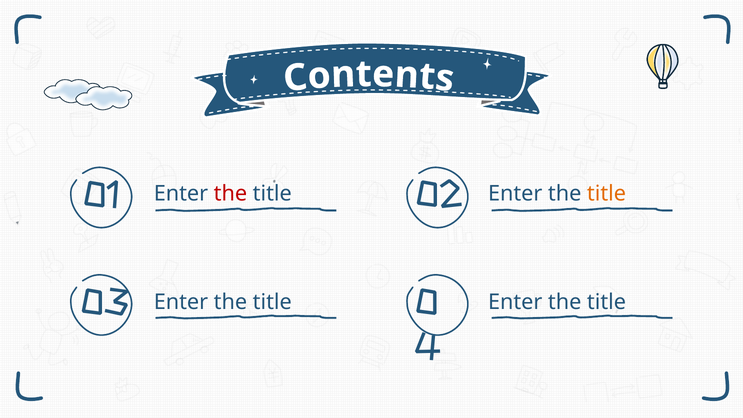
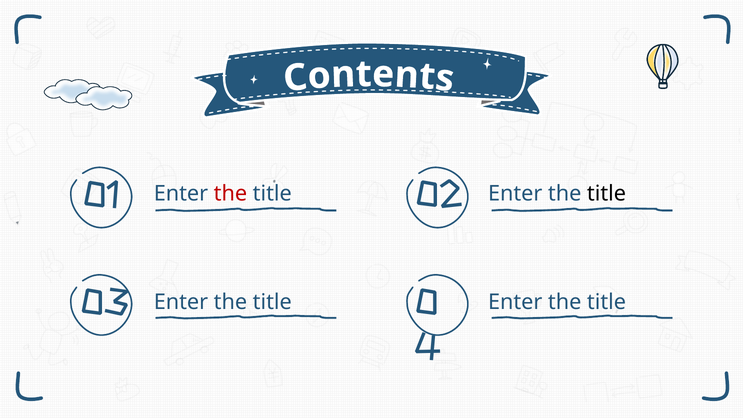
title at (606, 193) colour: orange -> black
